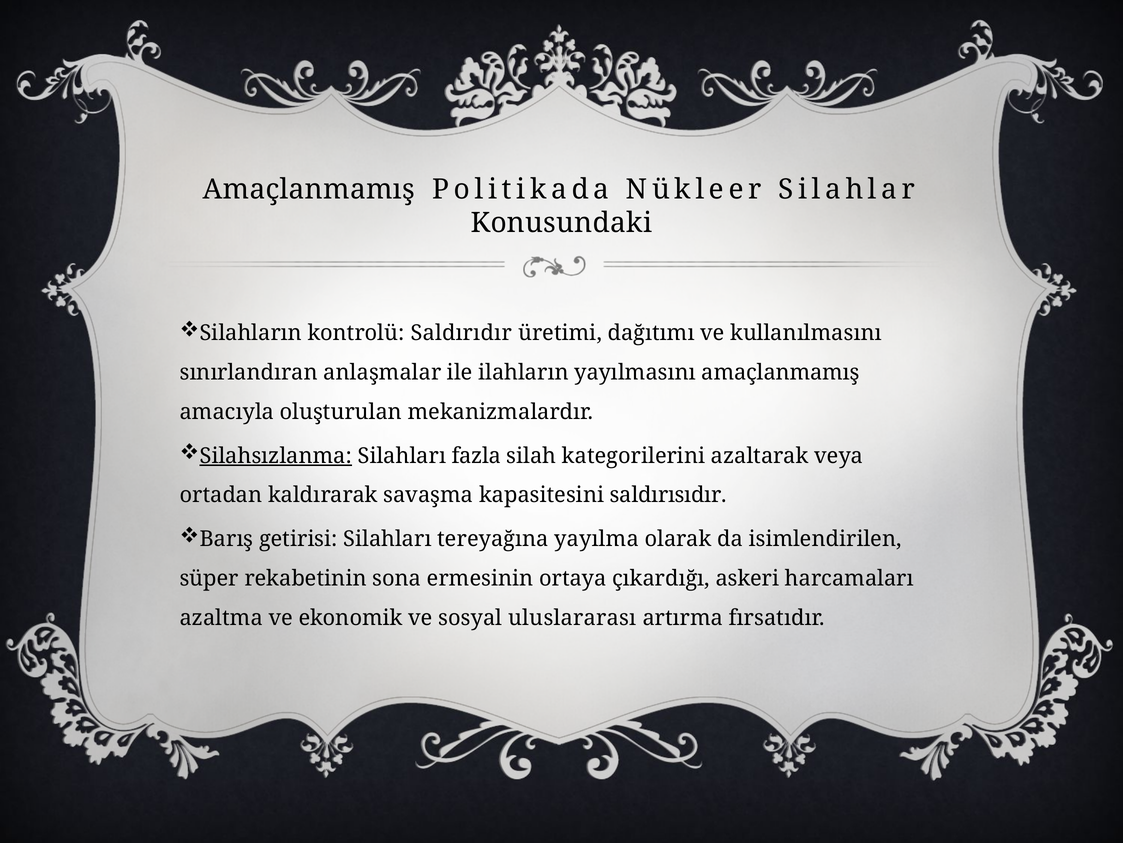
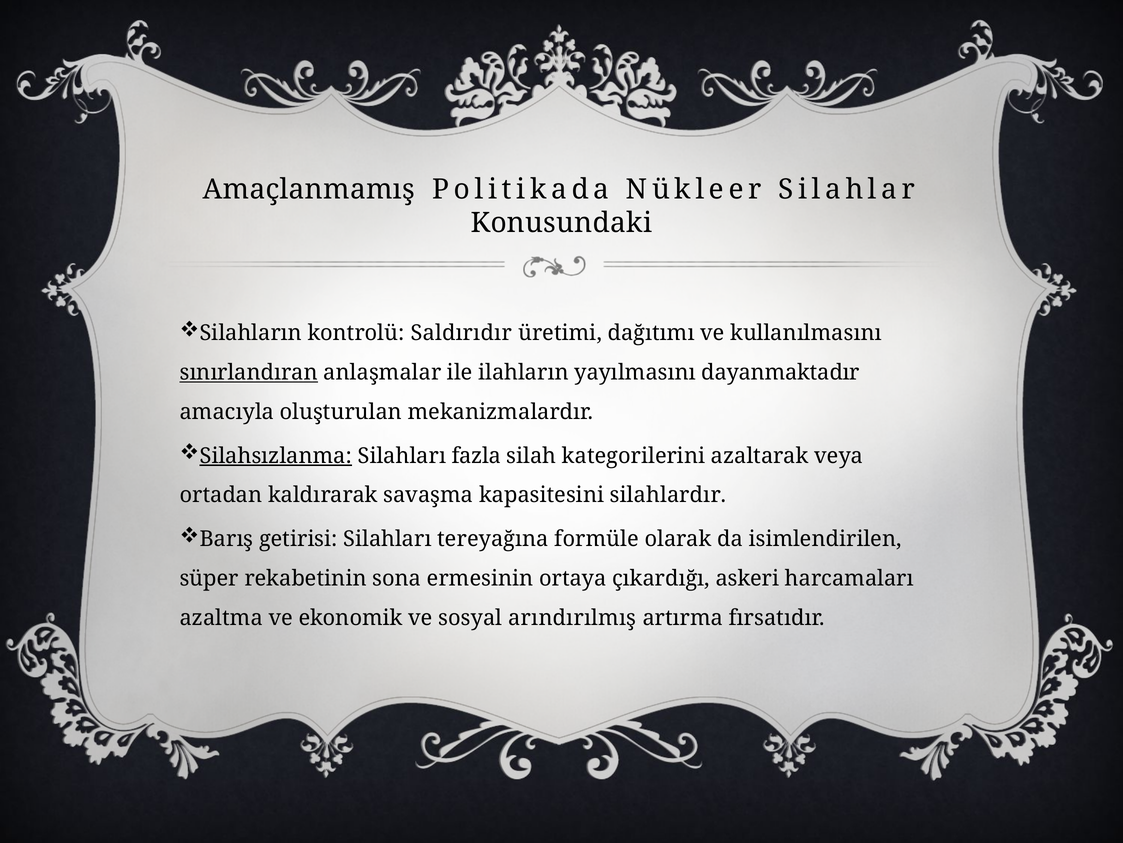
sınırlandıran underline: none -> present
yayılmasını amaçlanmamış: amaçlanmamış -> dayanmaktadır
saldırısıdır: saldırısıdır -> silahlardır
yayılma: yayılma -> formüle
uluslararası: uluslararası -> arındırılmış
